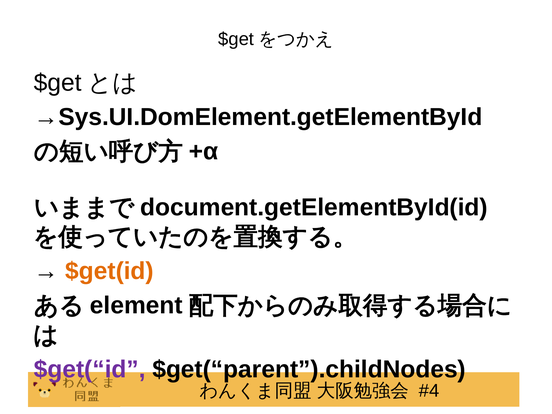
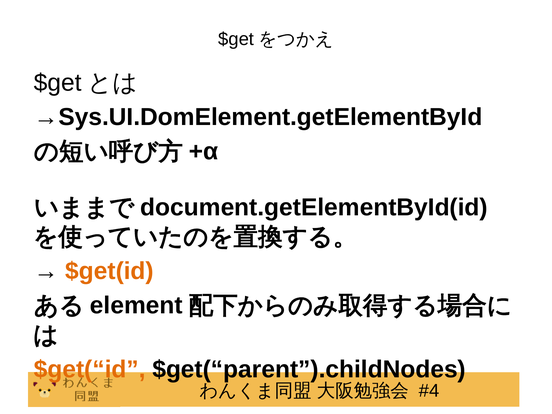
$get(“id colour: purple -> orange
